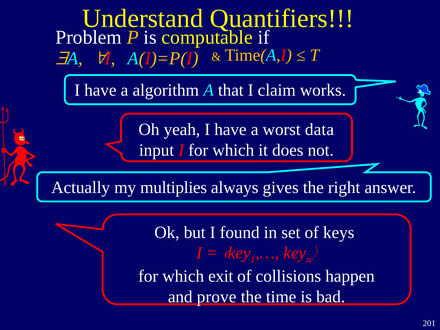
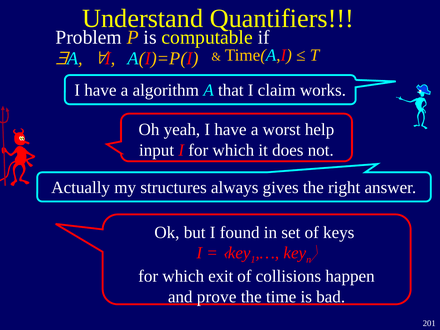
data: data -> help
multiplies: multiplies -> structures
